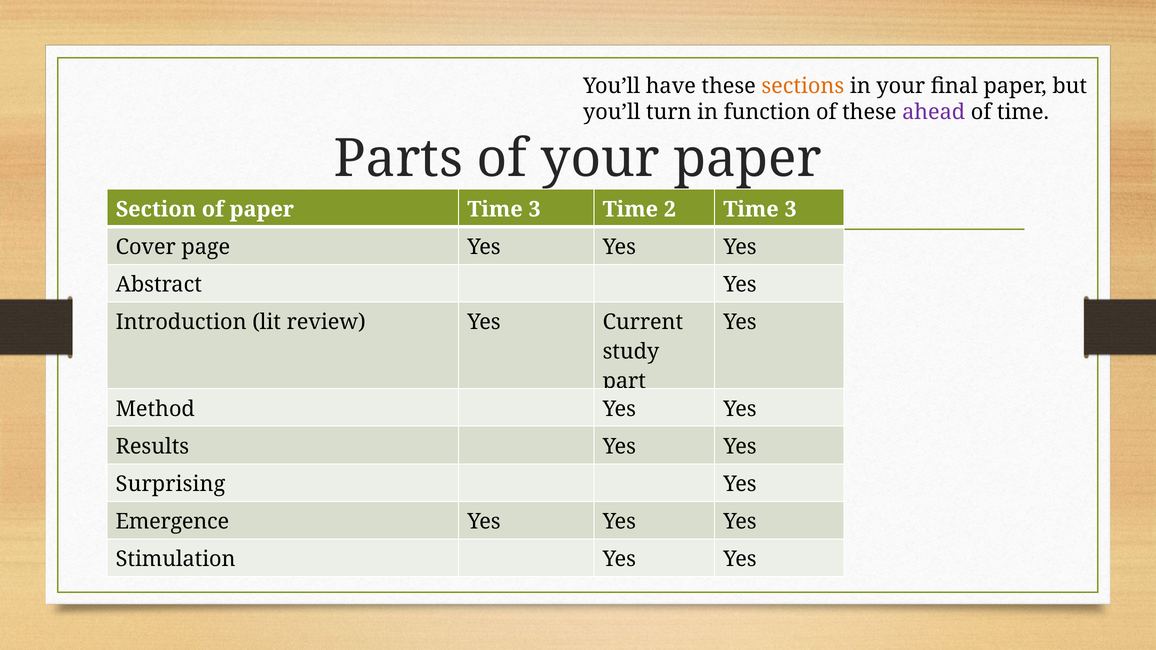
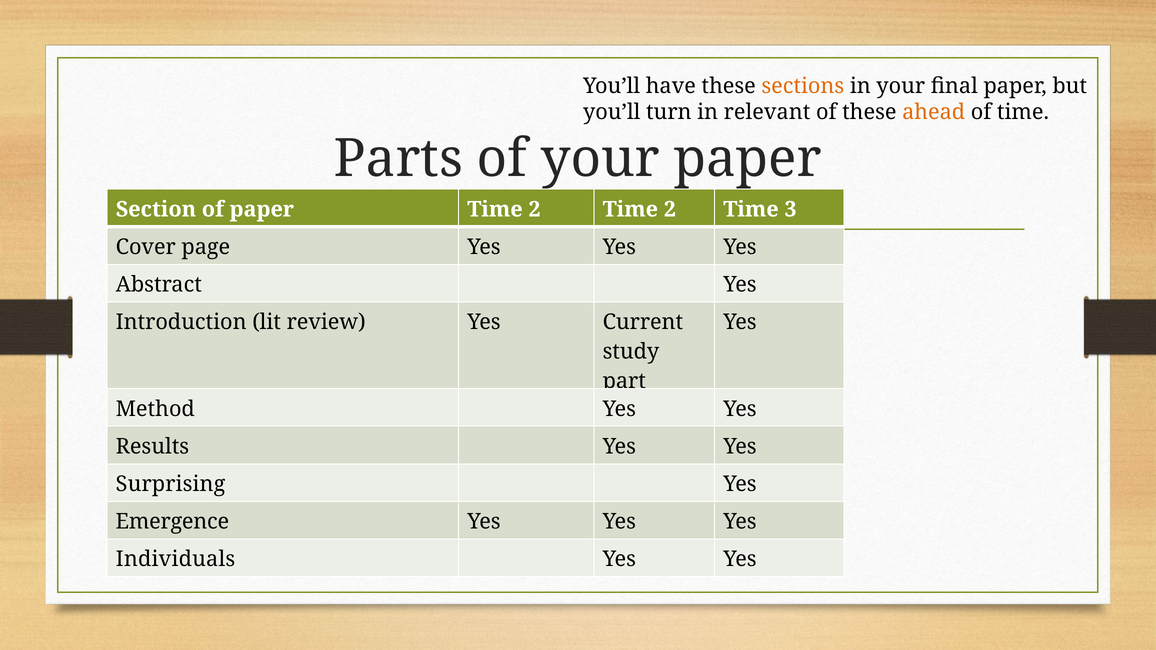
function: function -> relevant
ahead colour: purple -> orange
paper Time 3: 3 -> 2
Stimulation: Stimulation -> Individuals
